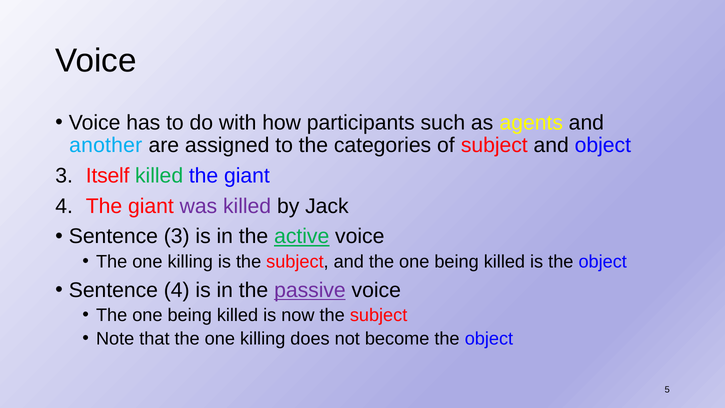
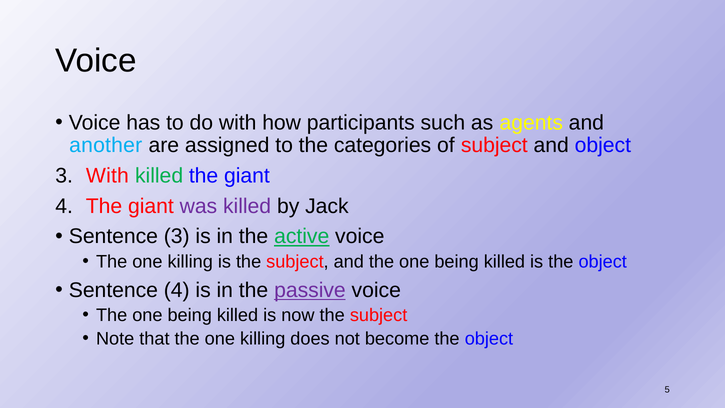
3 Itself: Itself -> With
